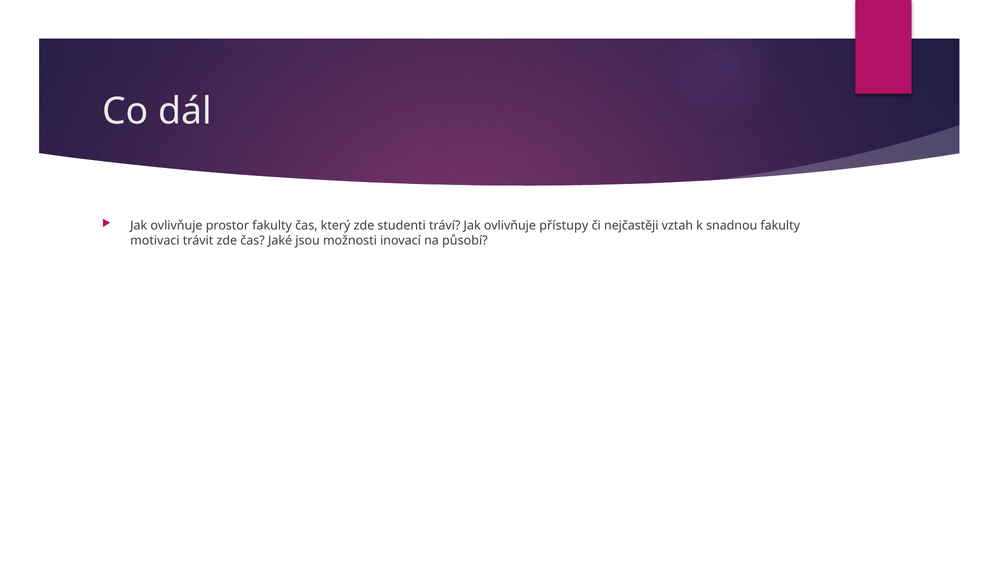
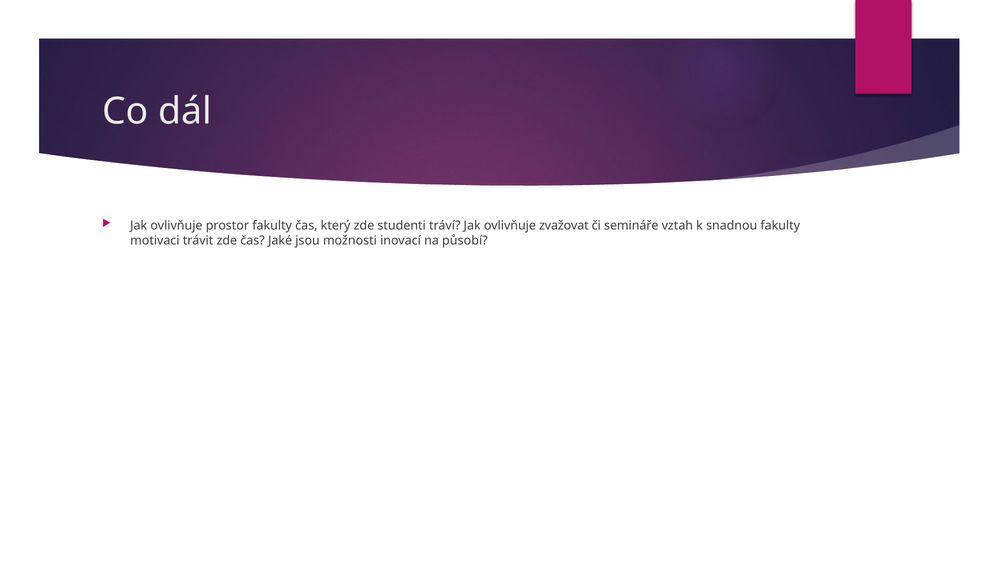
přístupy: přístupy -> zvažovat
nejčastěji: nejčastěji -> semináře
